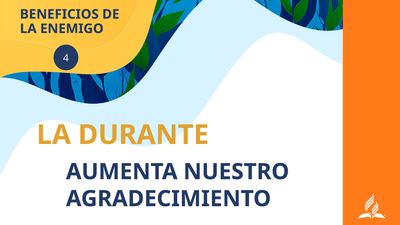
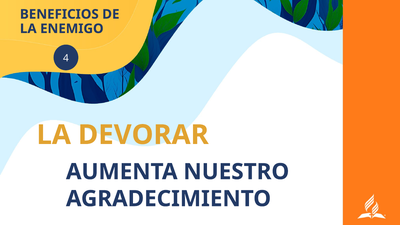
DURANTE: DURANTE -> DEVORAR
